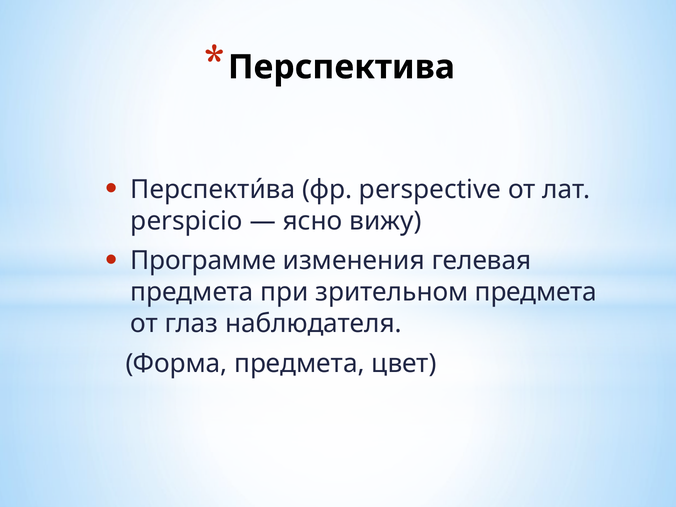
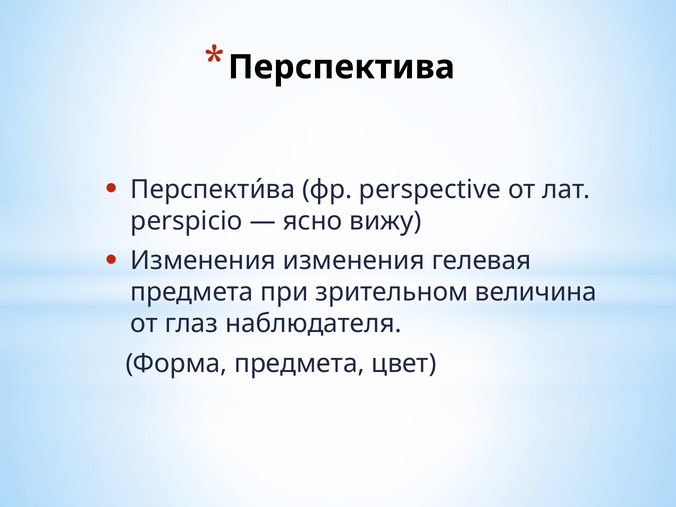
Программе at (203, 261): Программе -> Изменения
зрительном предмета: предмета -> величина
